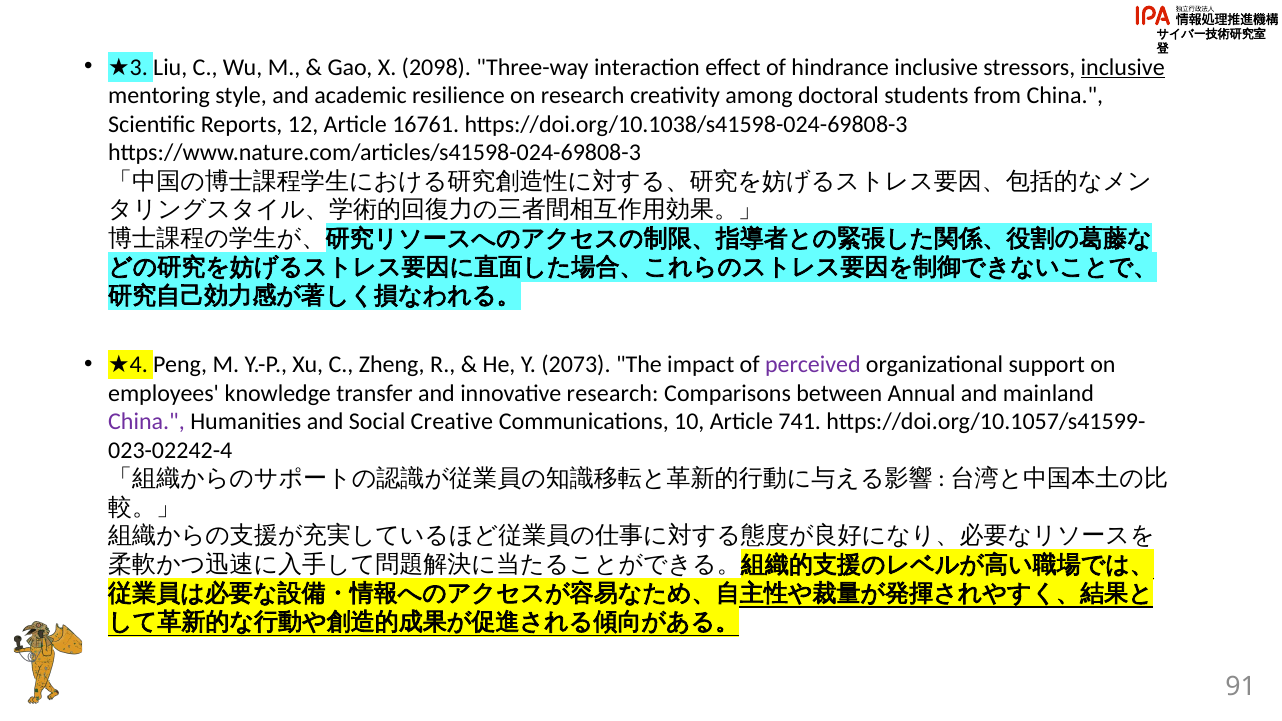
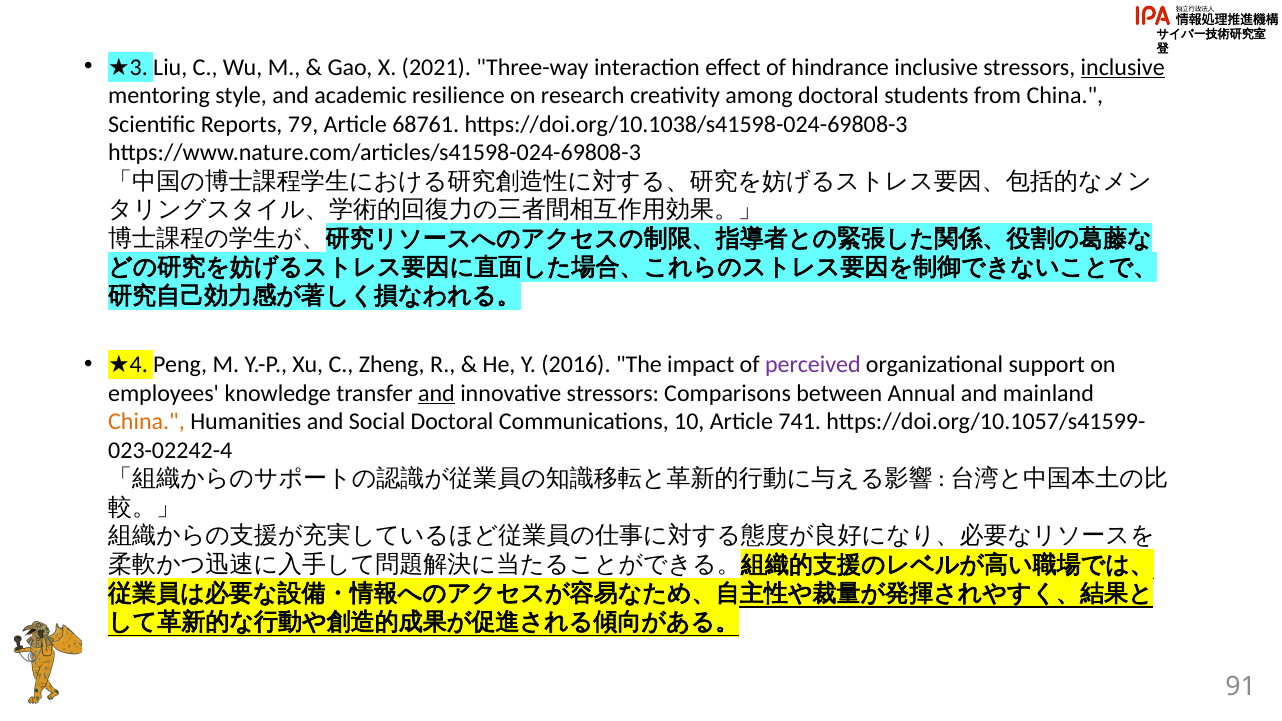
2098: 2098 -> 2021
12: 12 -> 79
16761: 16761 -> 68761
2073: 2073 -> 2016
and at (436, 393) underline: none -> present
innovative research: research -> stressors
China at (146, 422) colour: purple -> orange
Social Creative: Creative -> Doctoral
